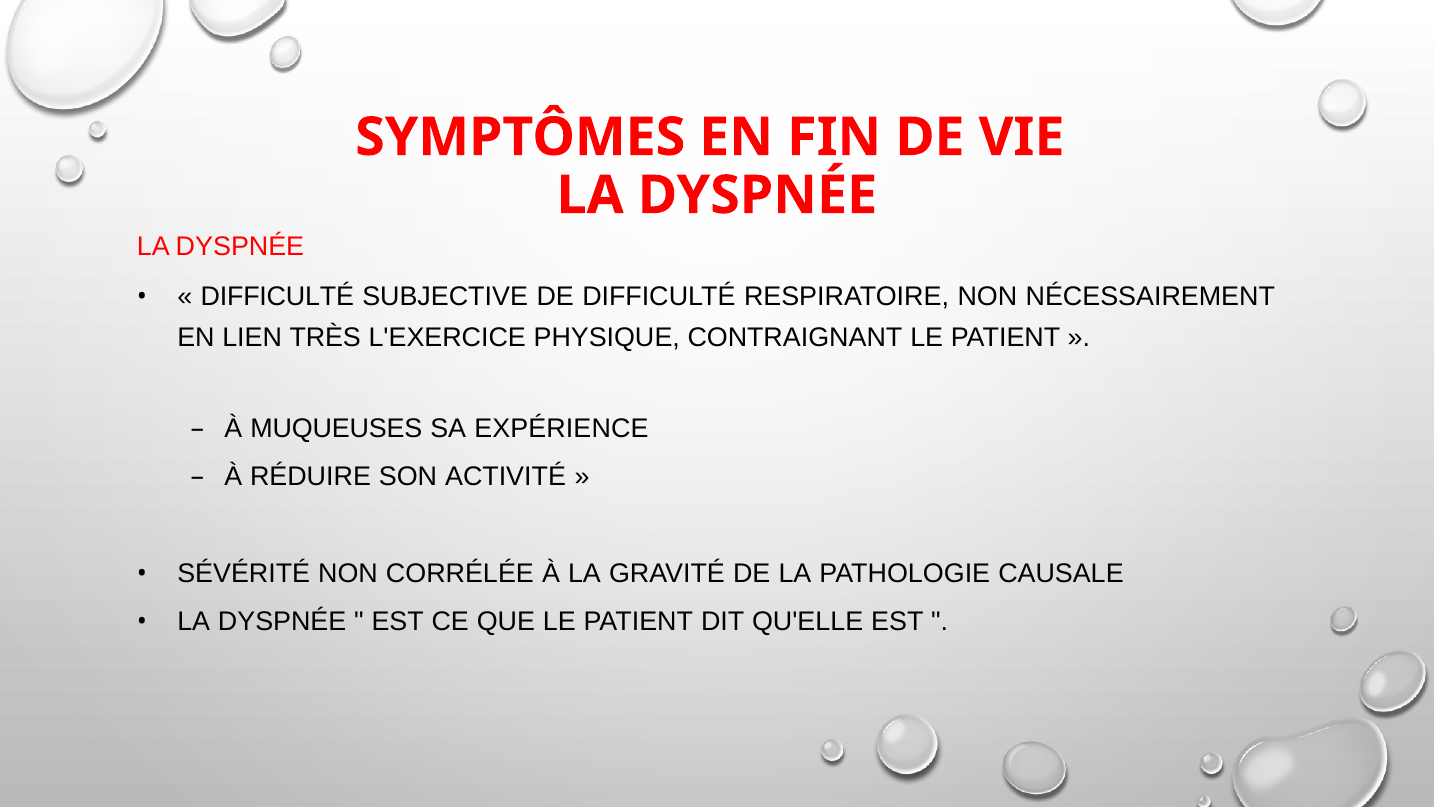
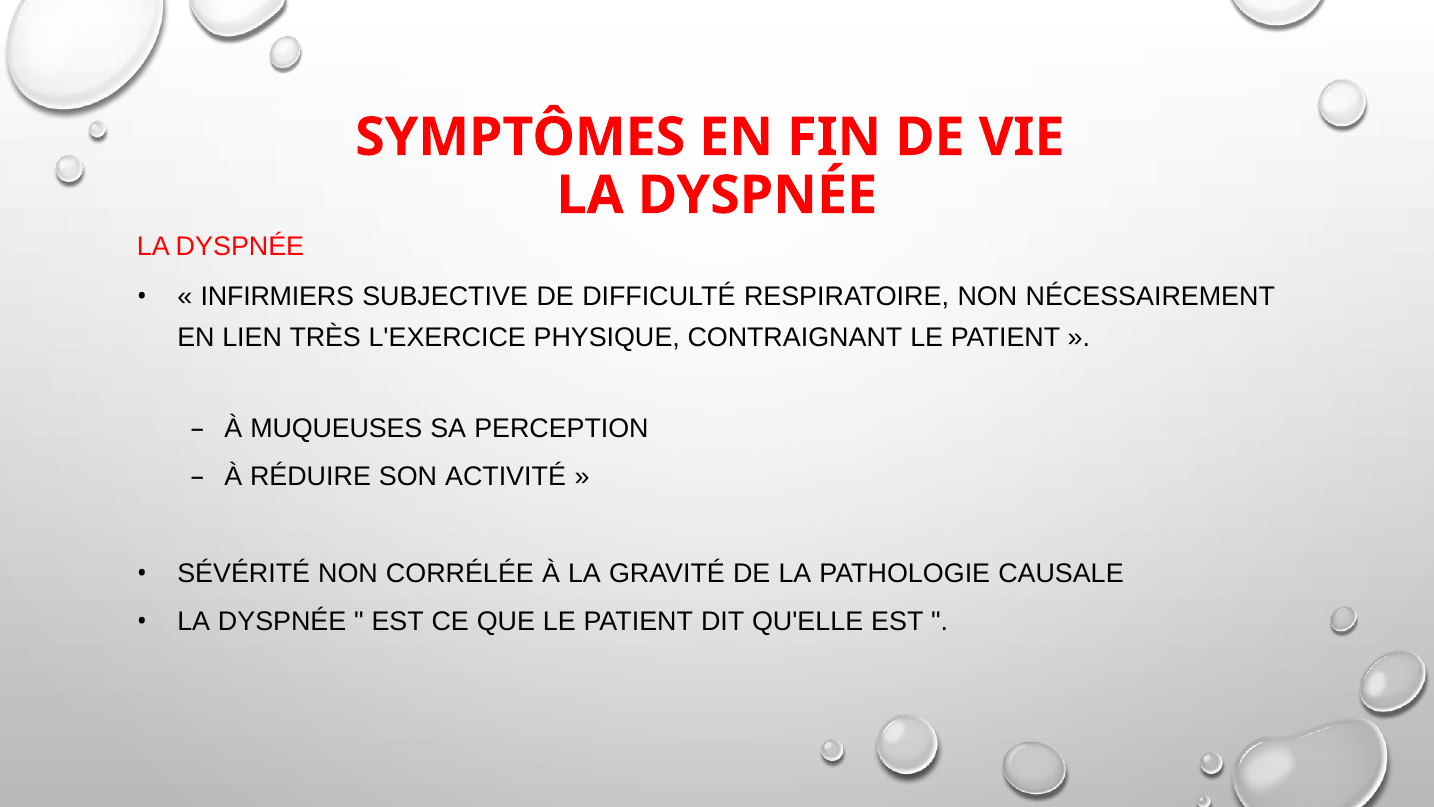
DIFFICULTÉ at (277, 297): DIFFICULTÉ -> INFIRMIERS
EXPÉRIENCE: EXPÉRIENCE -> PERCEPTION
